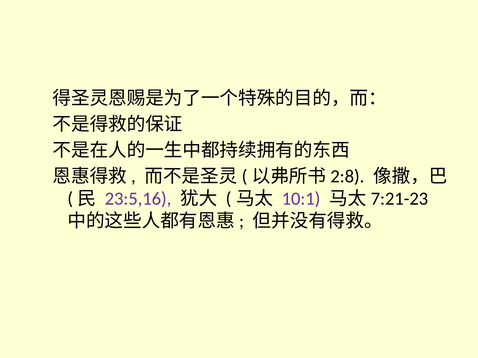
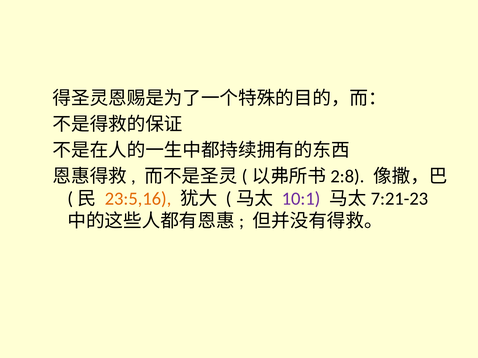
23:5,16 colour: purple -> orange
